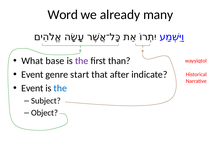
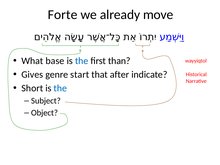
Word: Word -> Forte
many: many -> move
the at (82, 61) colour: purple -> blue
Event at (32, 75): Event -> Gives
Event at (32, 88): Event -> Short
